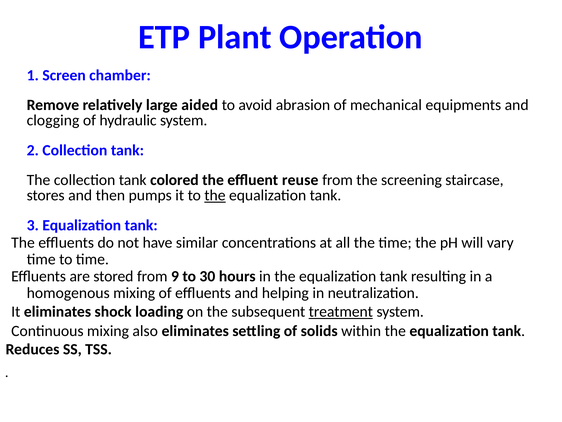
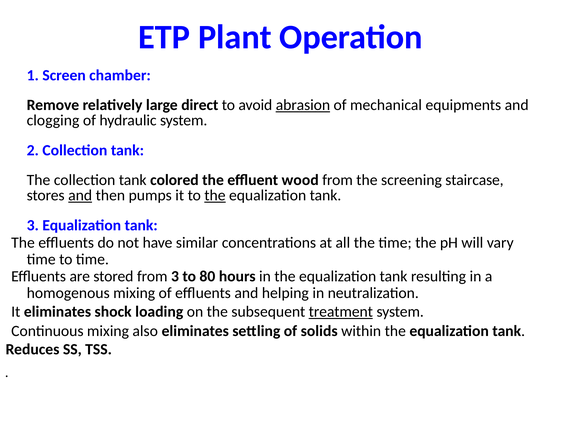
aided: aided -> direct
abrasion underline: none -> present
reuse: reuse -> wood
and at (80, 195) underline: none -> present
from 9: 9 -> 3
30: 30 -> 80
